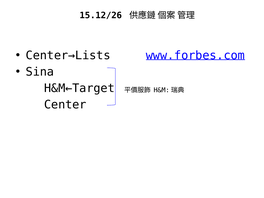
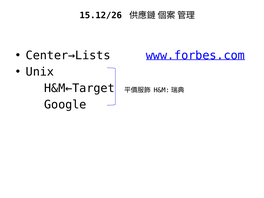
Sina: Sina -> Unix
Center: Center -> Google
